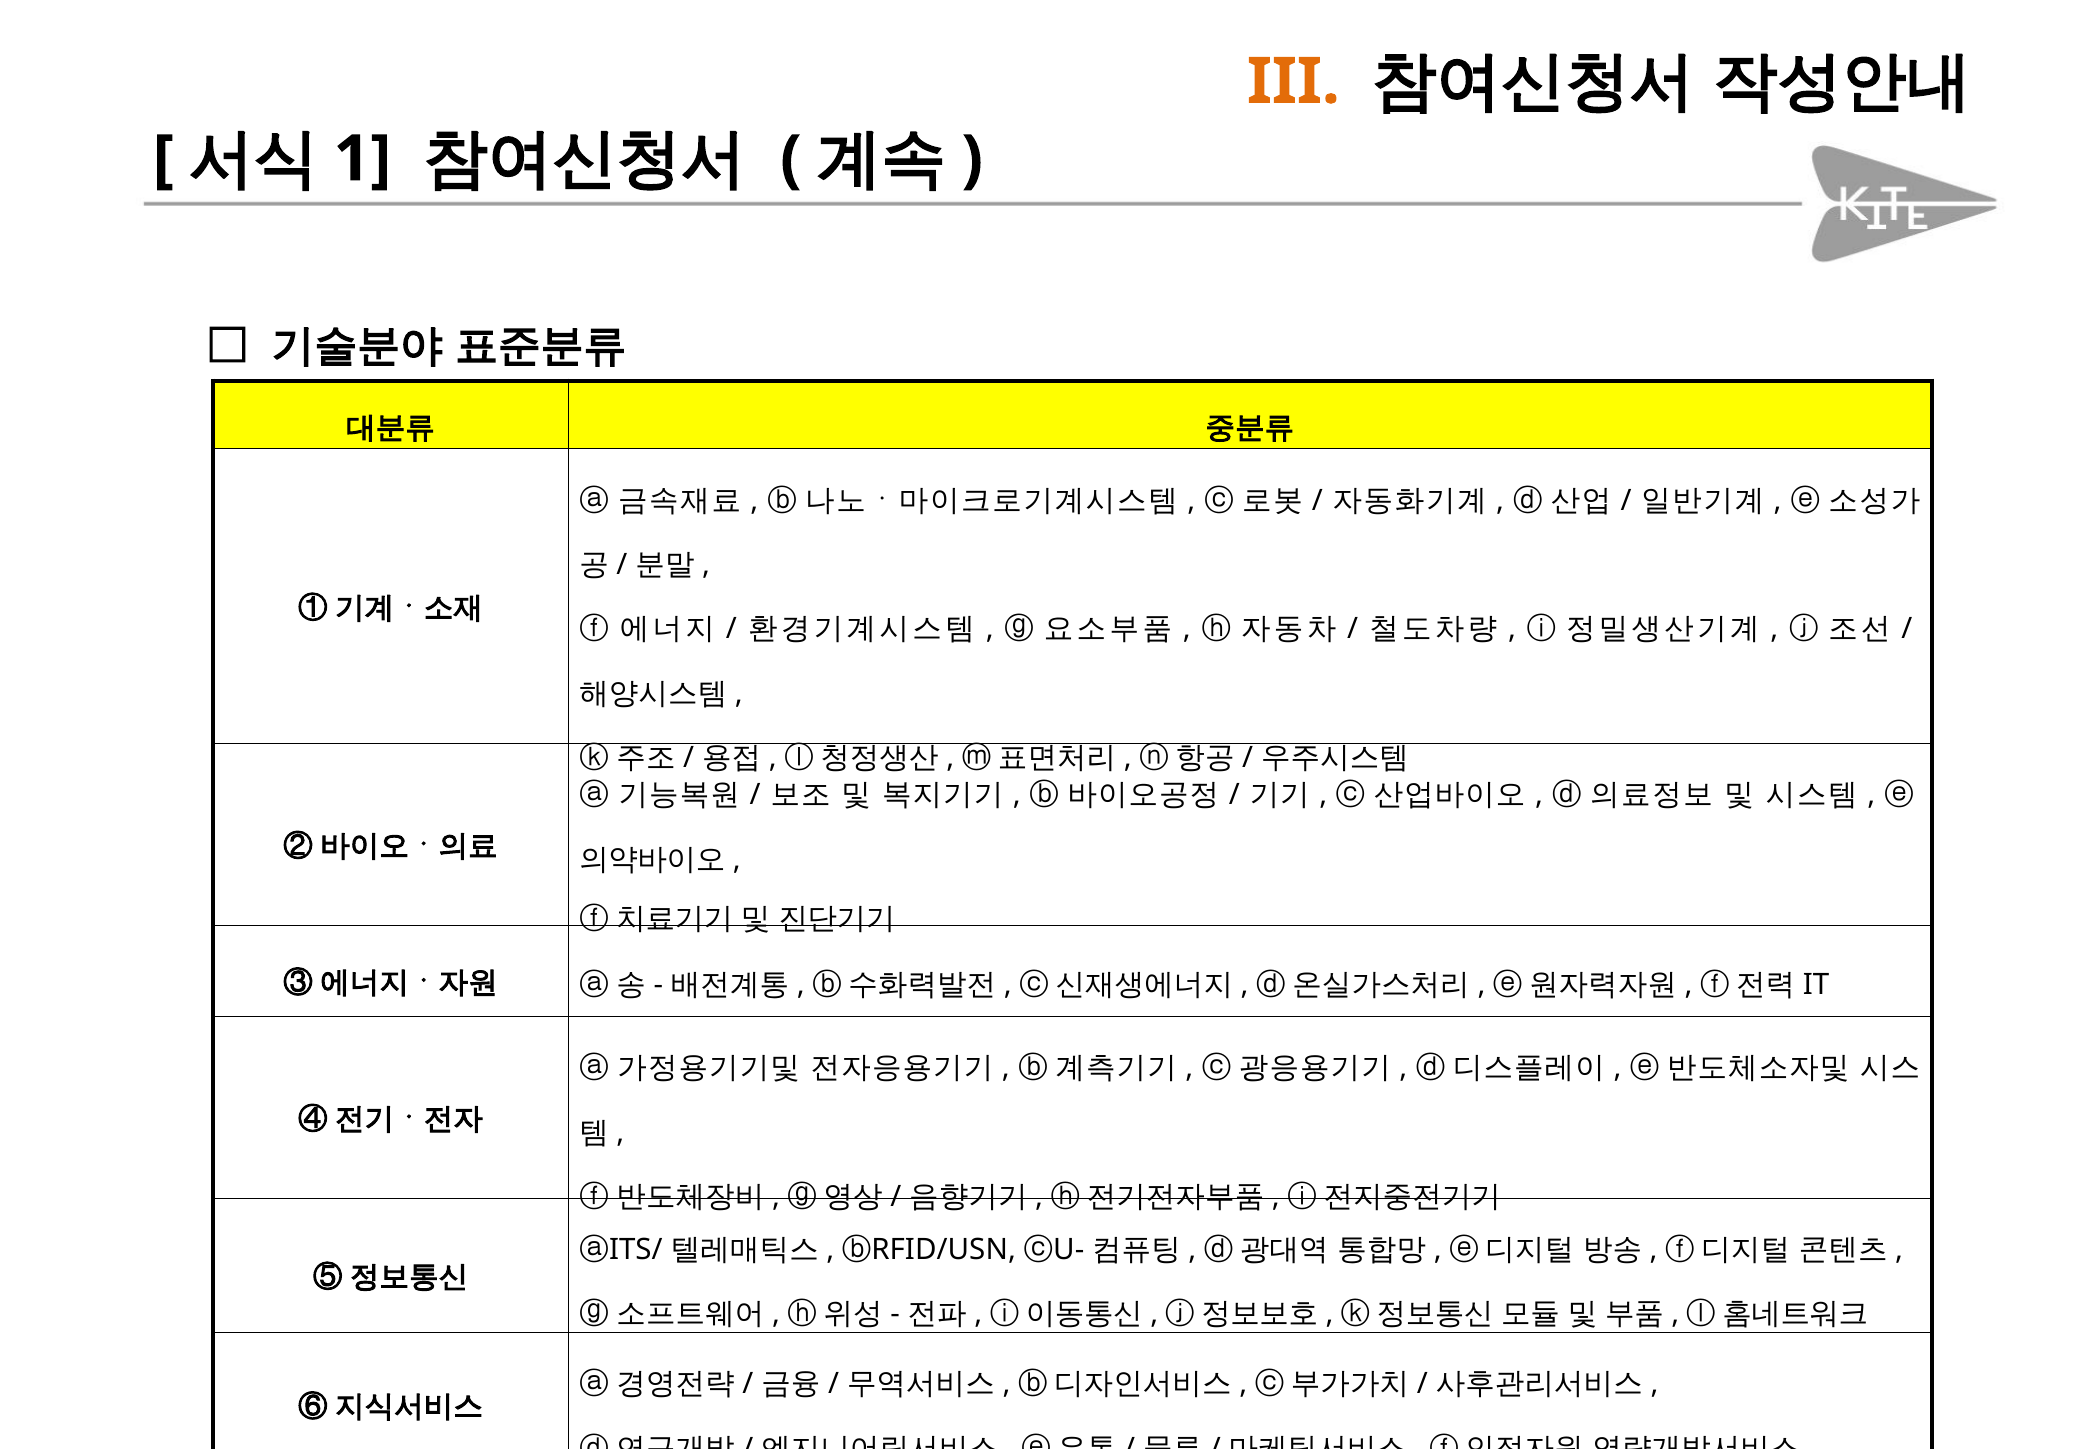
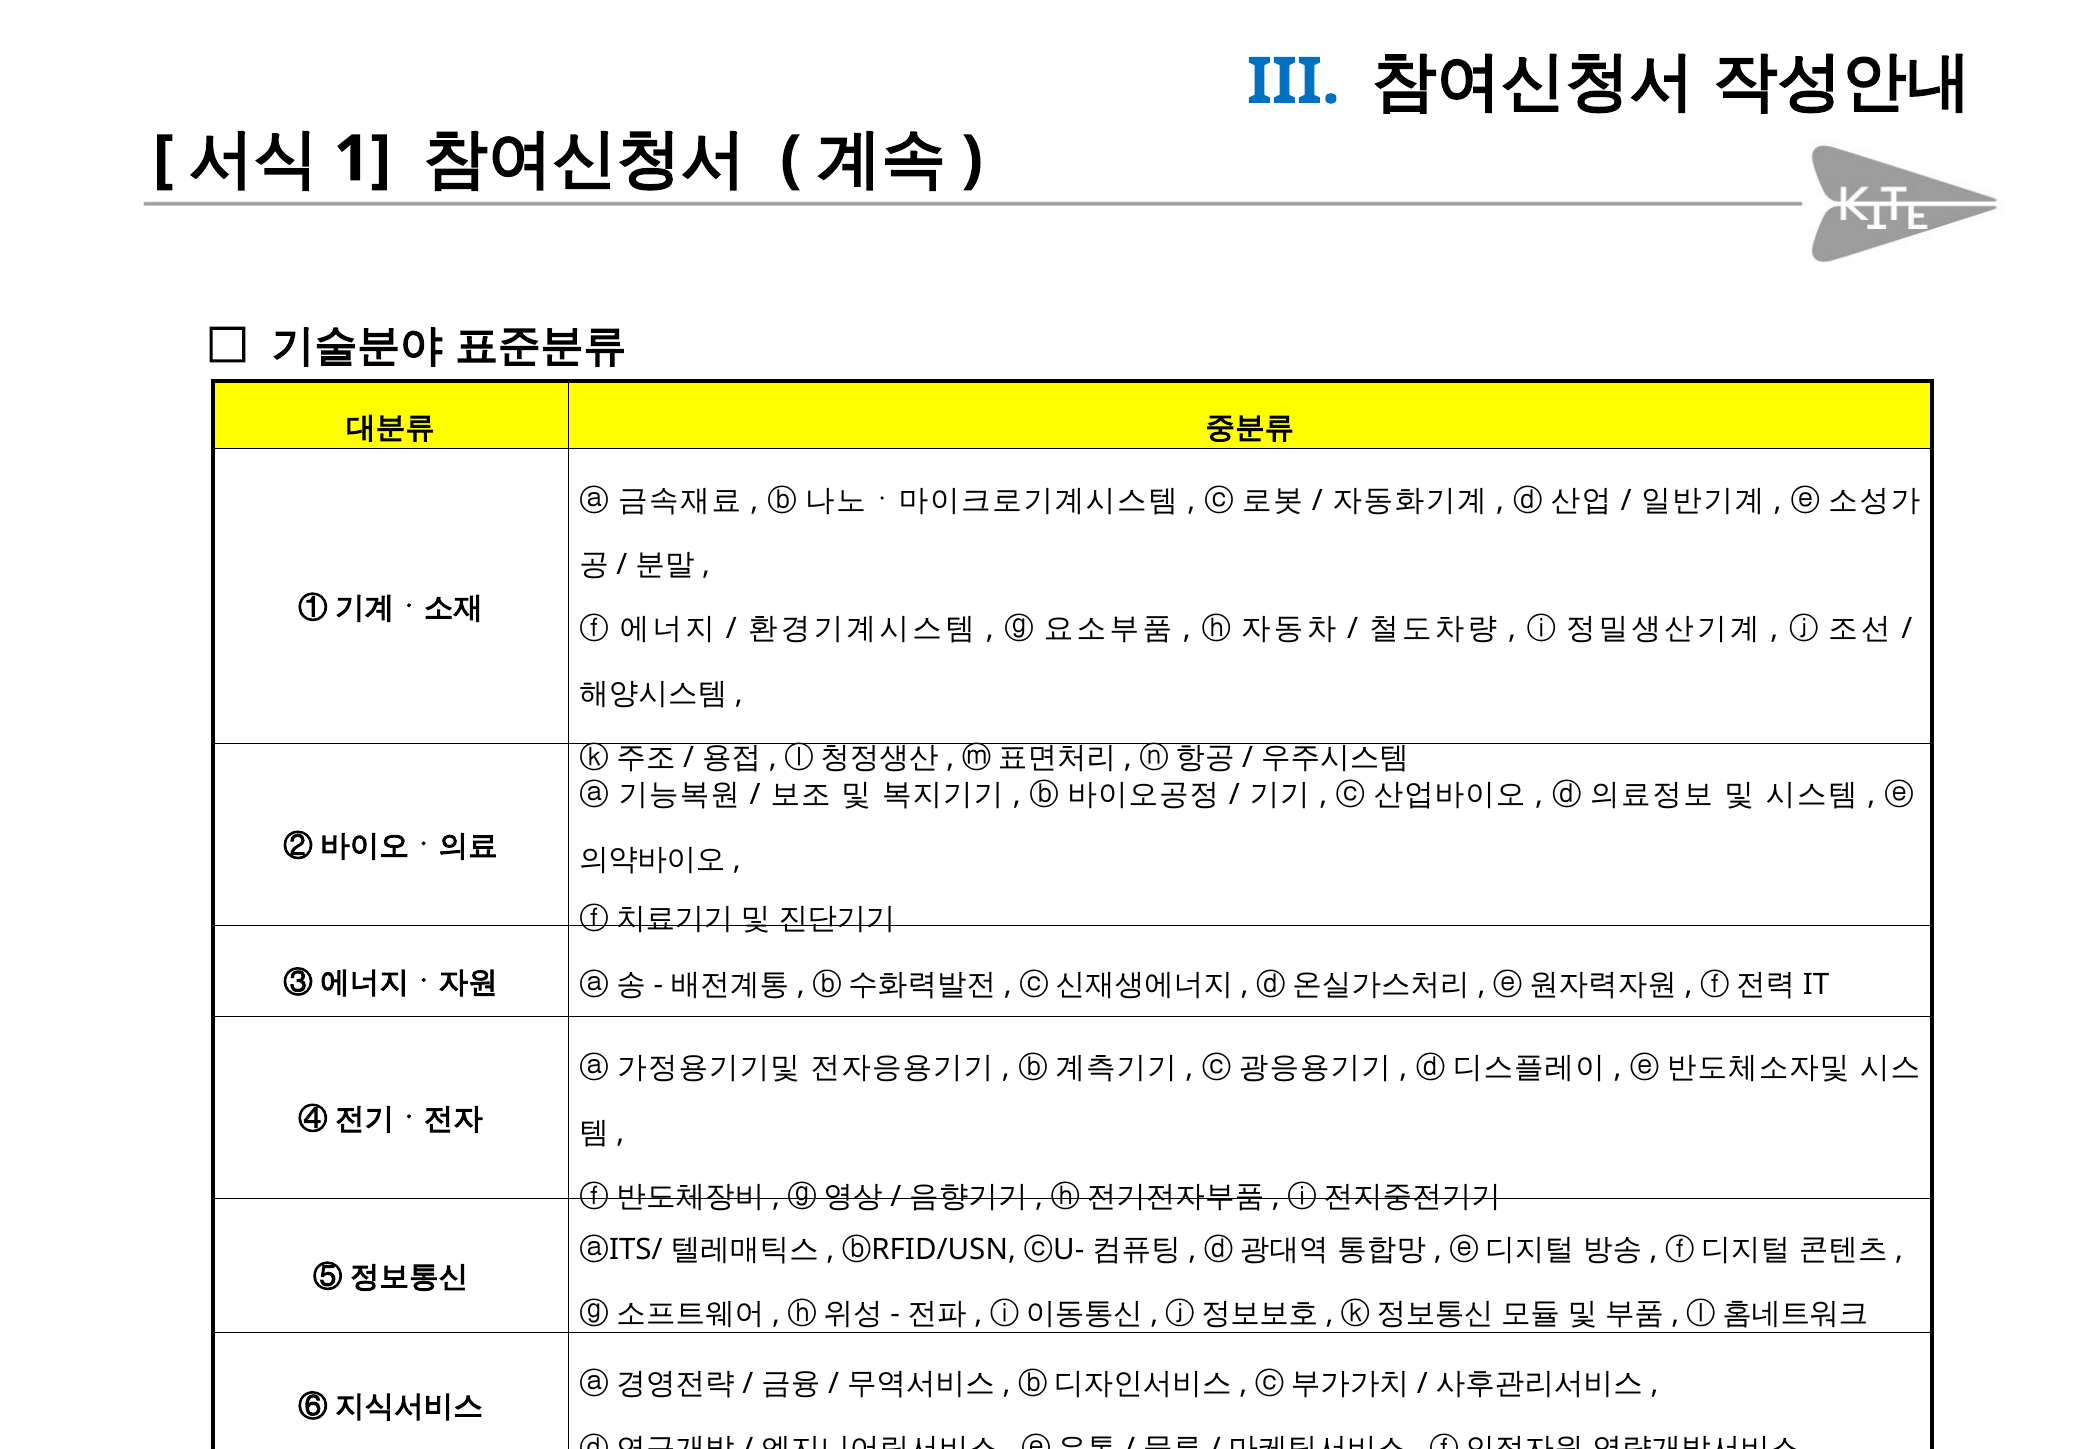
III colour: orange -> blue
